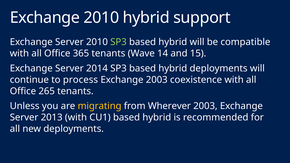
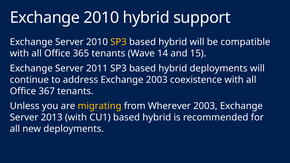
SP3 at (118, 42) colour: light green -> yellow
2014: 2014 -> 2011
process: process -> address
265: 265 -> 367
